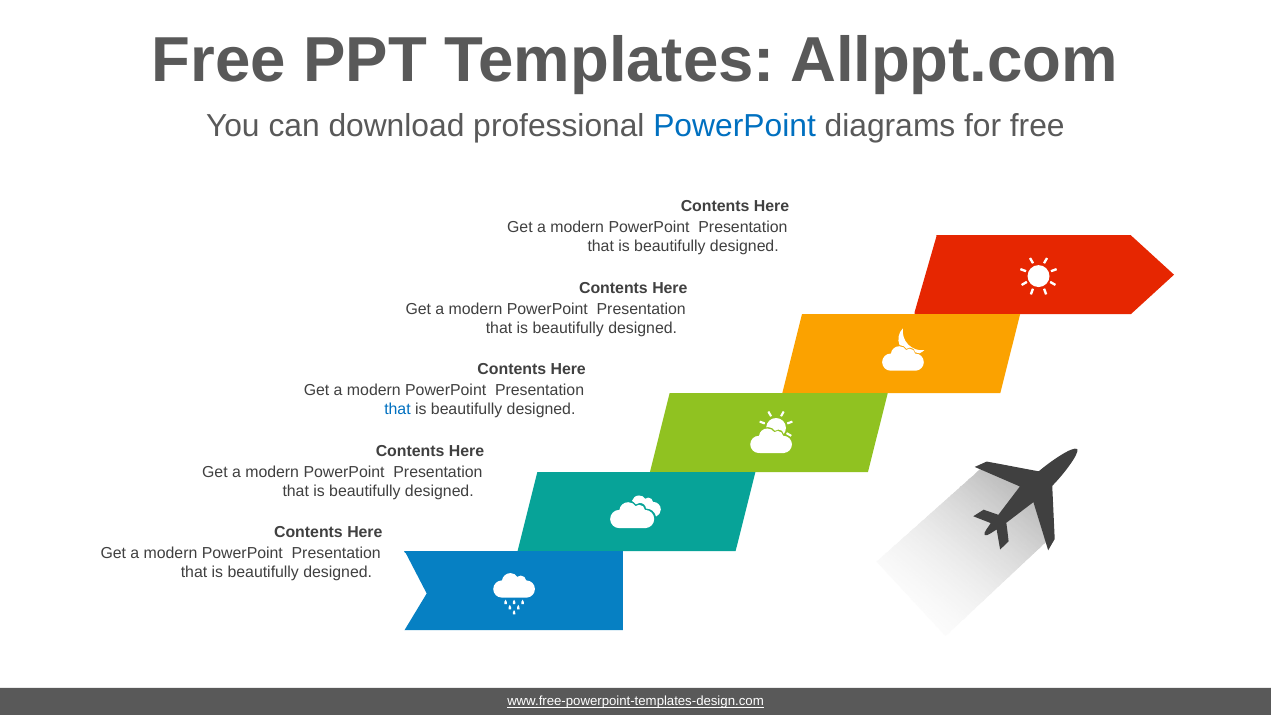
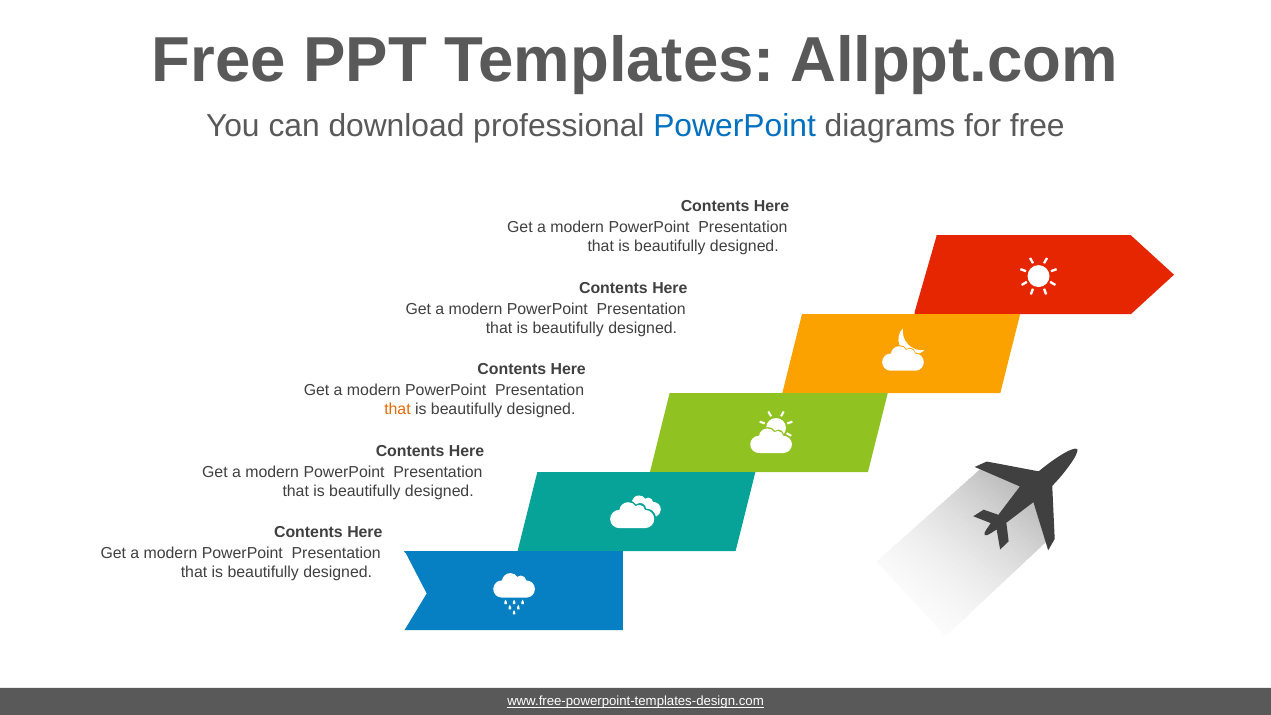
that at (397, 410) colour: blue -> orange
